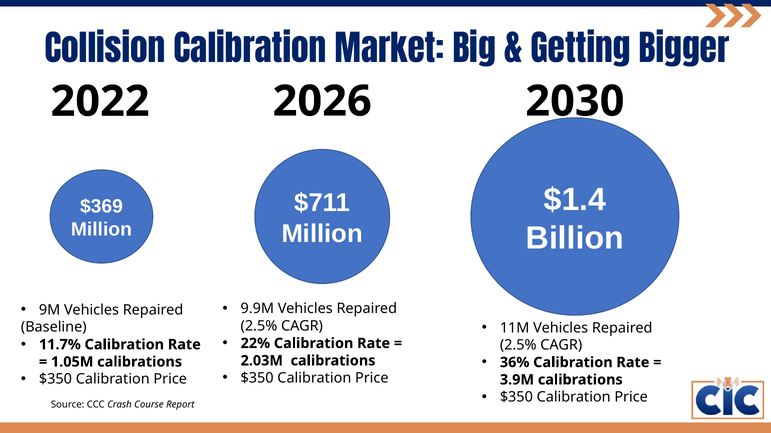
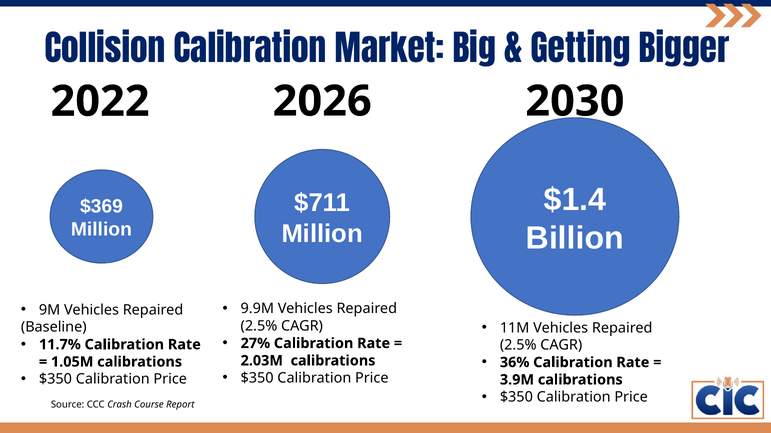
22%: 22% -> 27%
